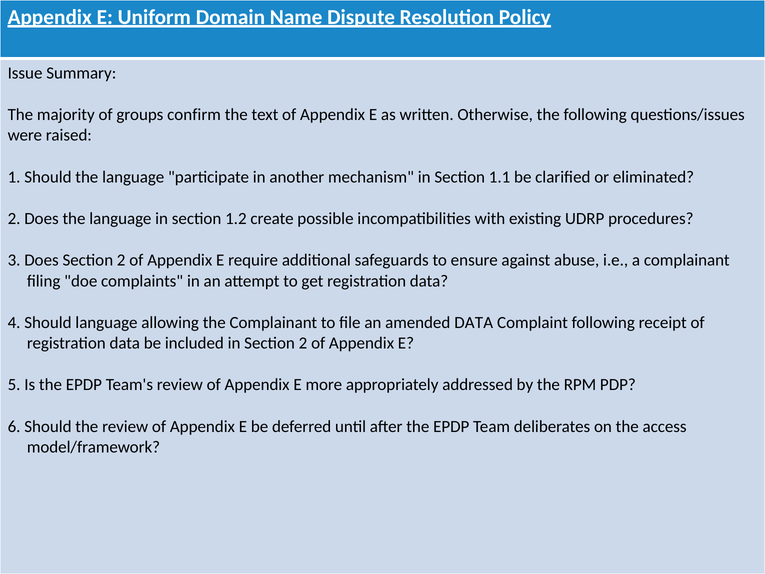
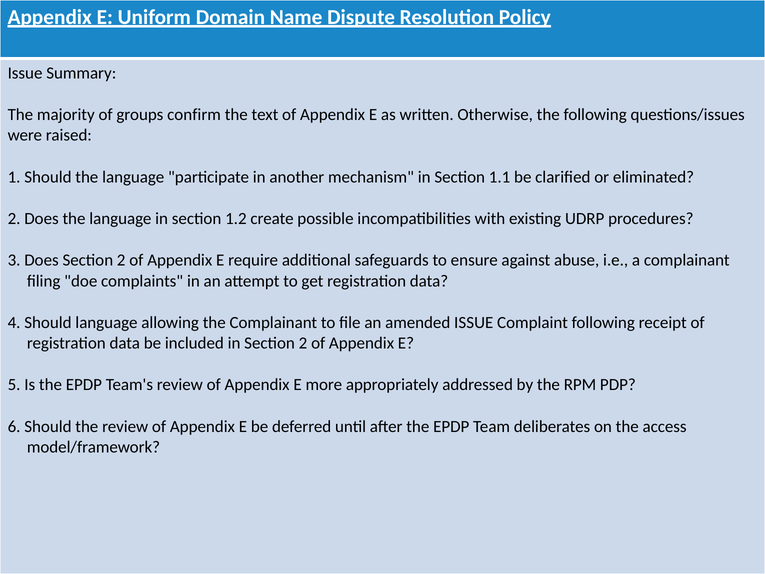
amended DATA: DATA -> ISSUE
